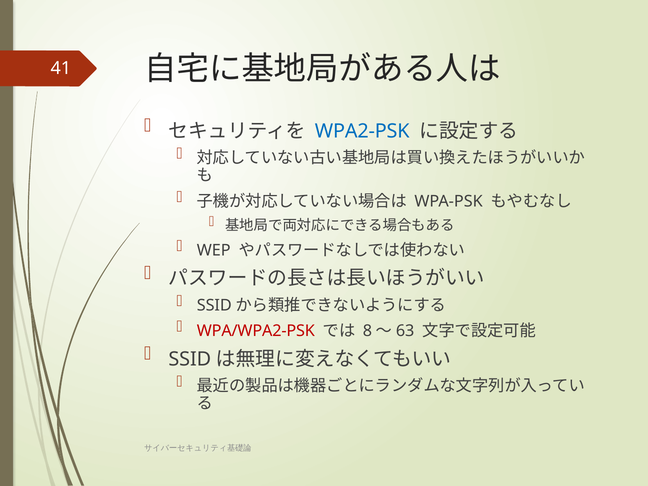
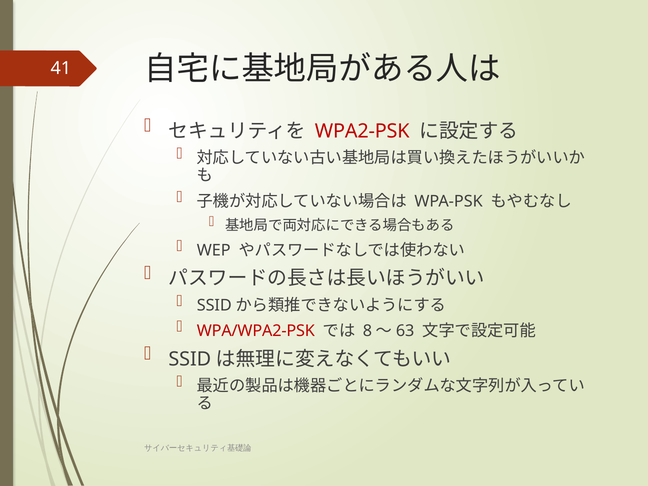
WPA2-PSK colour: blue -> red
